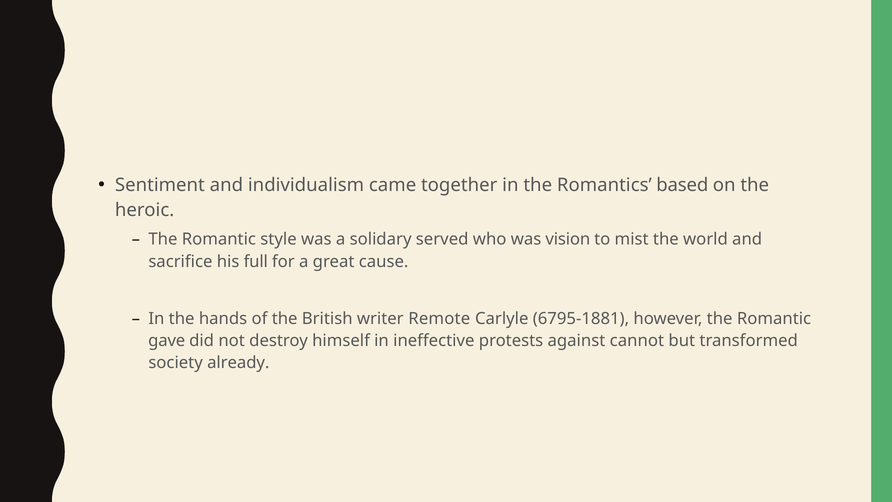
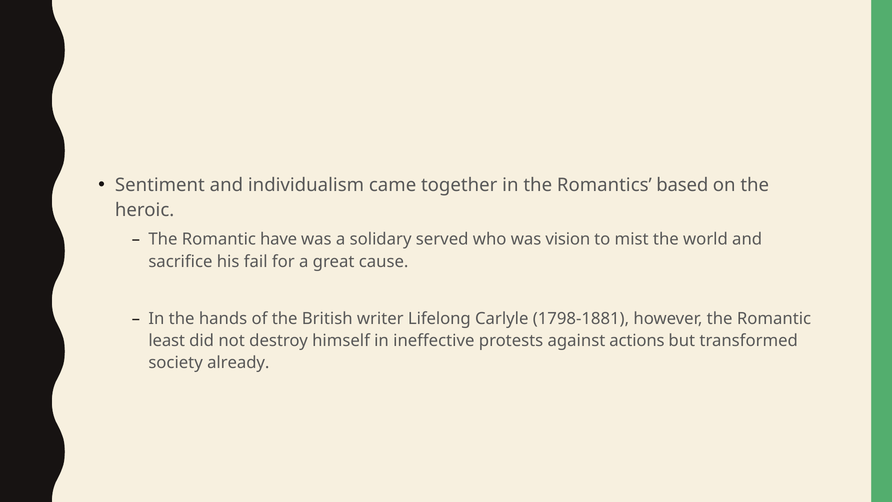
style: style -> have
full: full -> fail
Remote: Remote -> Lifelong
6795-1881: 6795-1881 -> 1798-1881
gave: gave -> least
cannot: cannot -> actions
